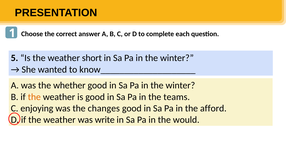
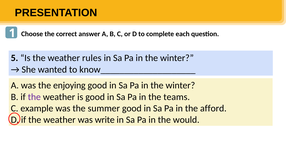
short: short -> rules
whether: whether -> enjoying
the at (34, 97) colour: orange -> purple
enjoying: enjoying -> example
changes: changes -> summer
